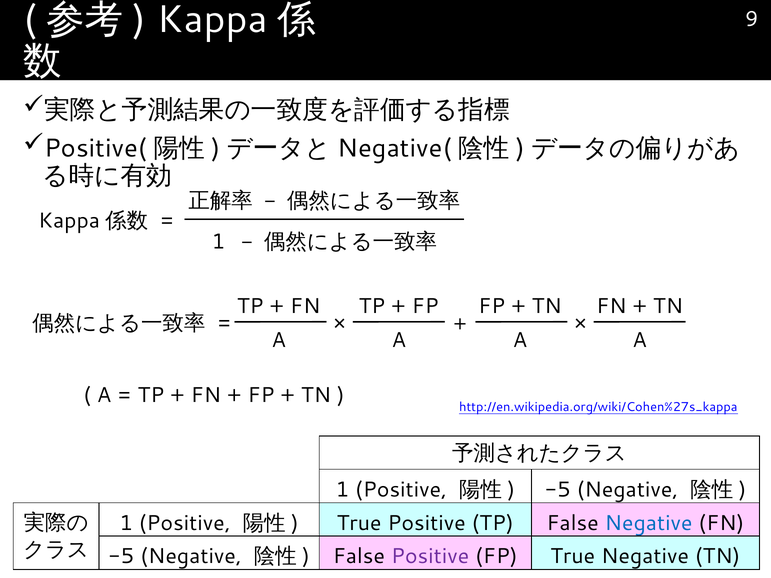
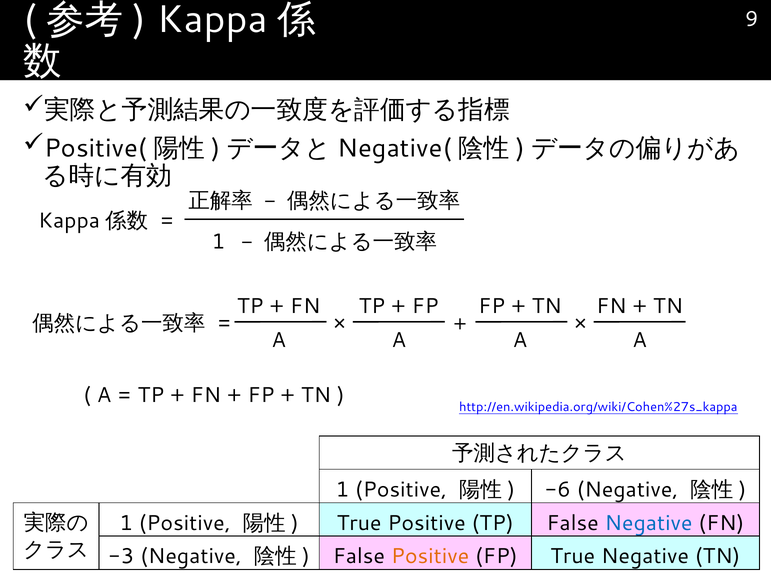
-5 at (558, 490): -5 -> -6
-5 at (121, 557): -5 -> -3
Positive at (430, 557) colour: purple -> orange
